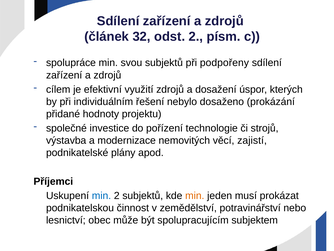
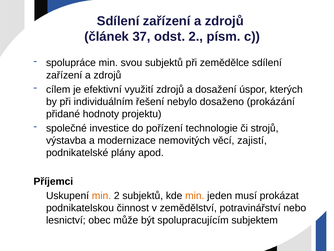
32: 32 -> 37
podpořeny: podpořeny -> zemědělce
min at (101, 195) colour: blue -> orange
